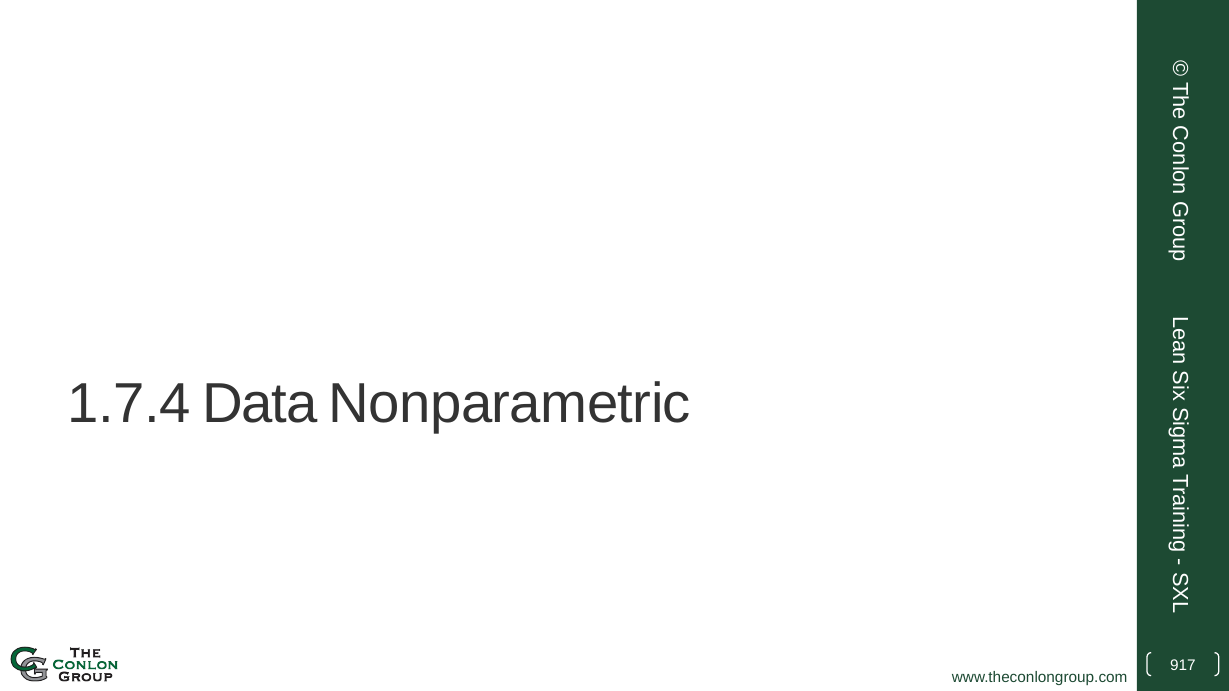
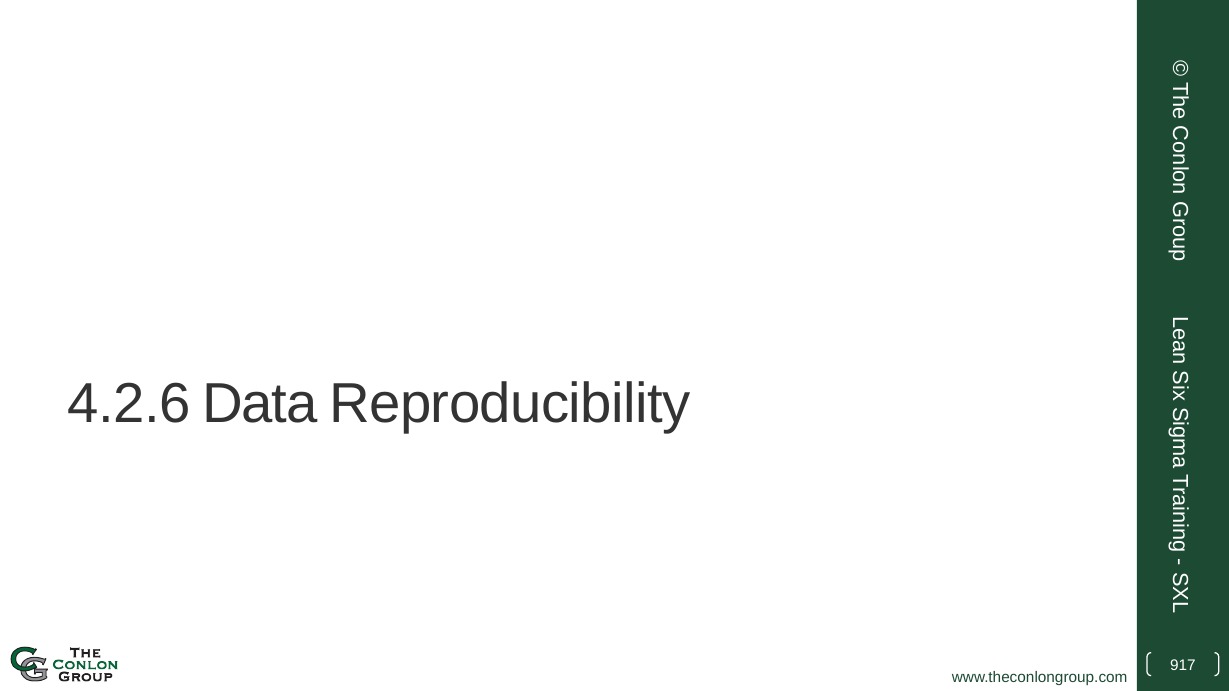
1.7.4: 1.7.4 -> 4.2.6
Nonparametric: Nonparametric -> Reproducibility
